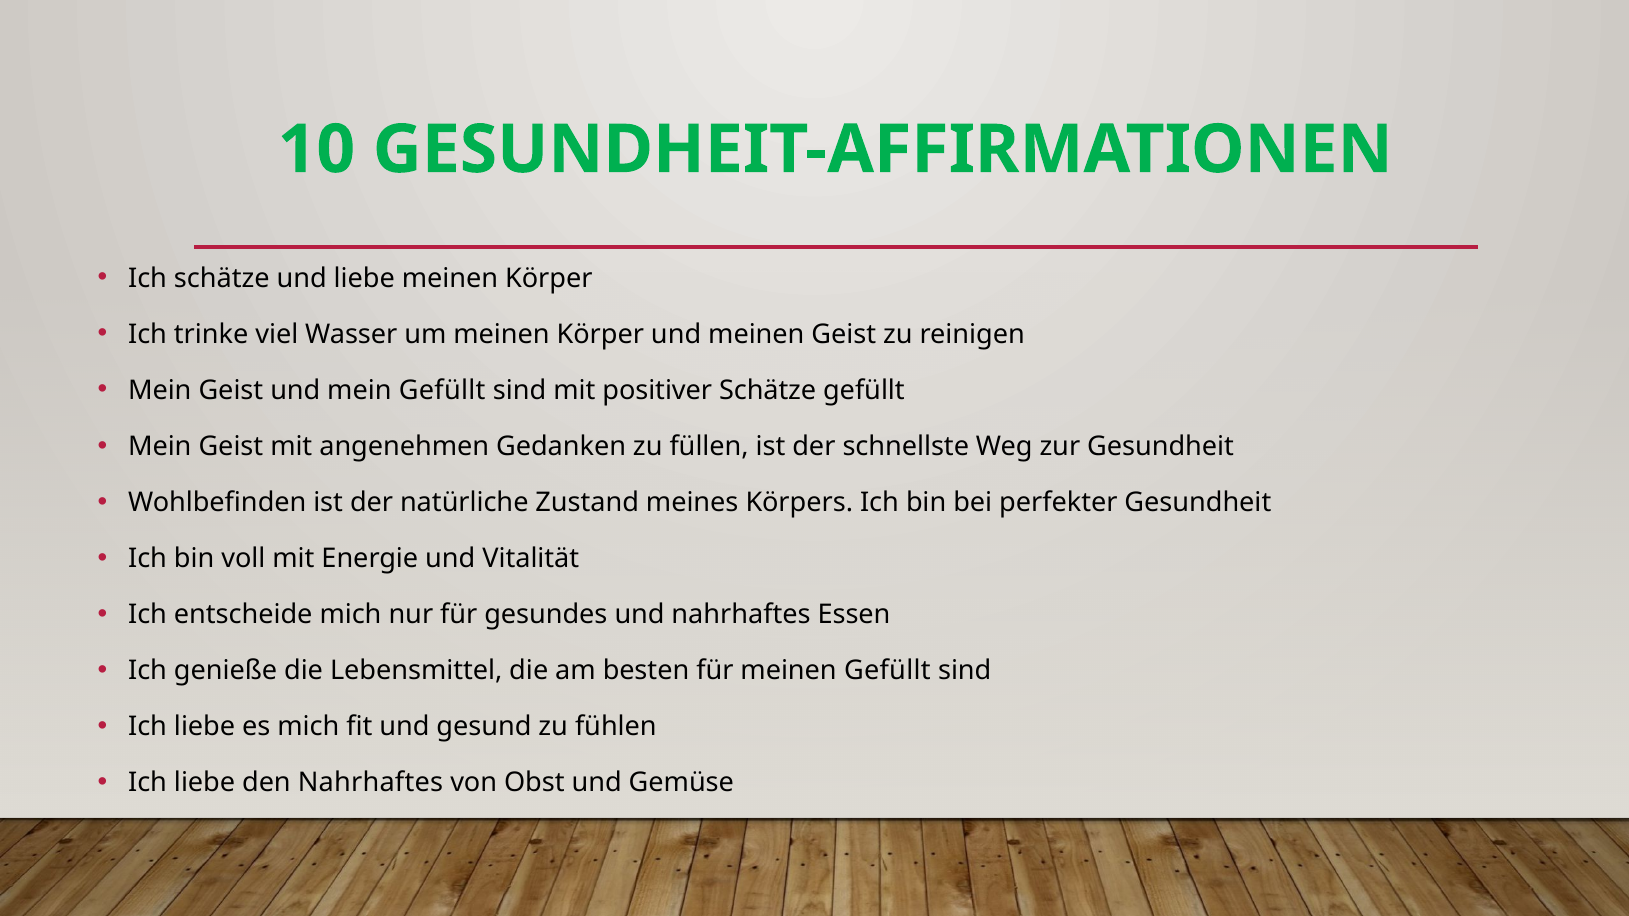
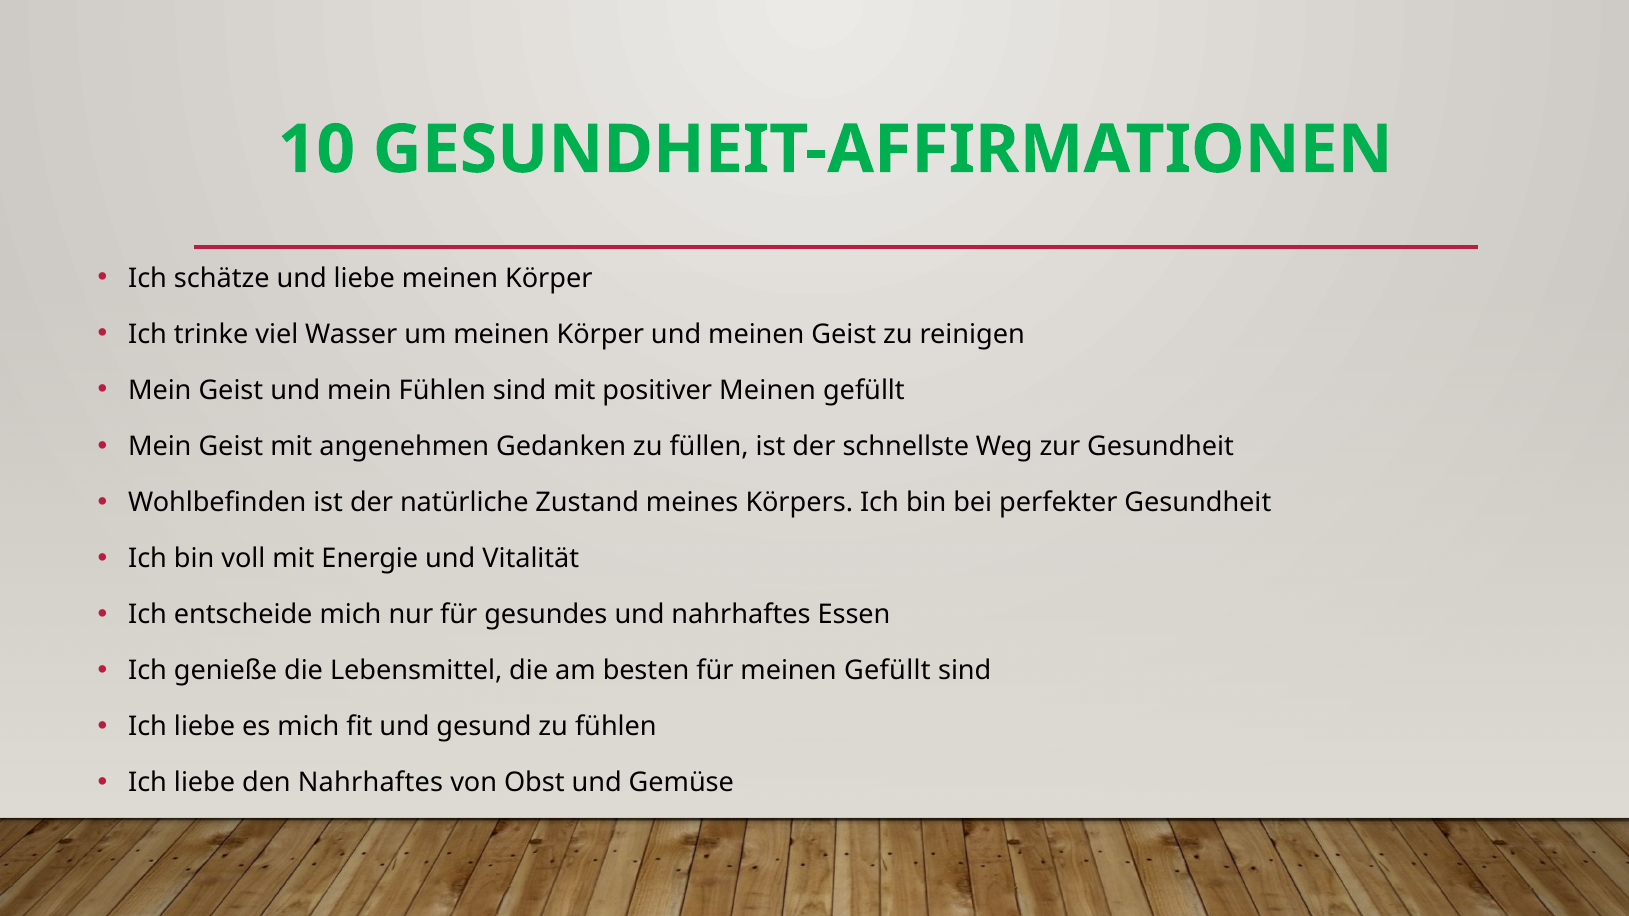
mein Gefüllt: Gefüllt -> Fühlen
positiver Schätze: Schätze -> Meinen
